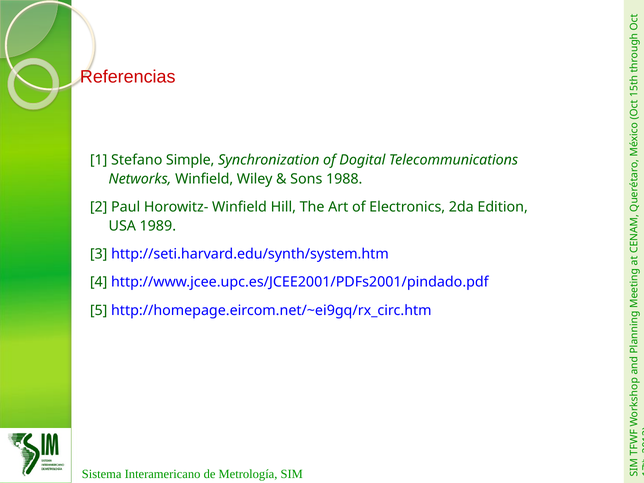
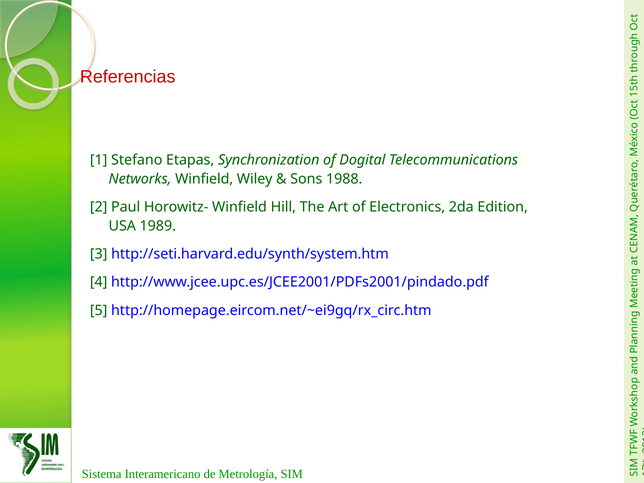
Simple: Simple -> Etapas
